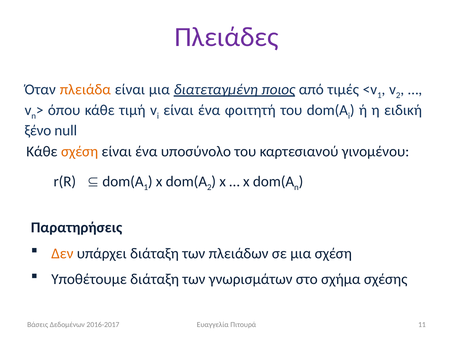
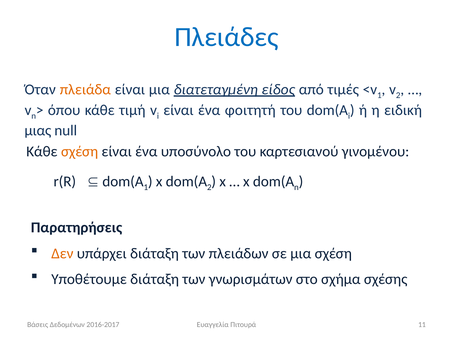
Πλειάδες colour: purple -> blue
ποιος: ποιος -> είδος
ξένο: ξένο -> μιας
